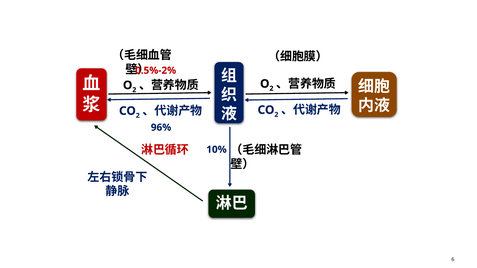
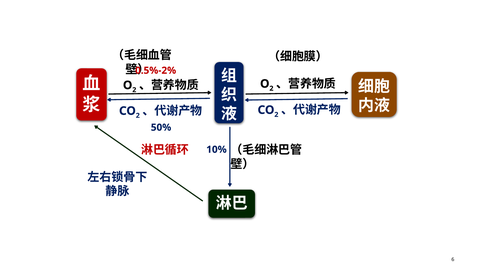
96%: 96% -> 50%
